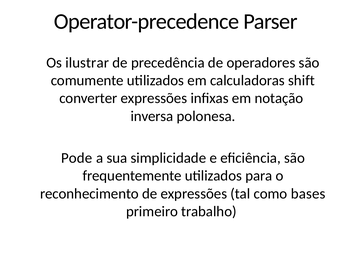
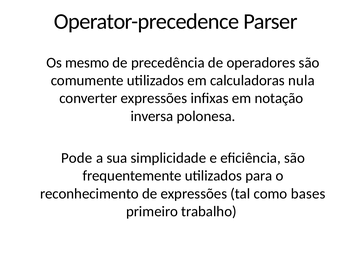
ilustrar: ilustrar -> mesmo
shift: shift -> nula
